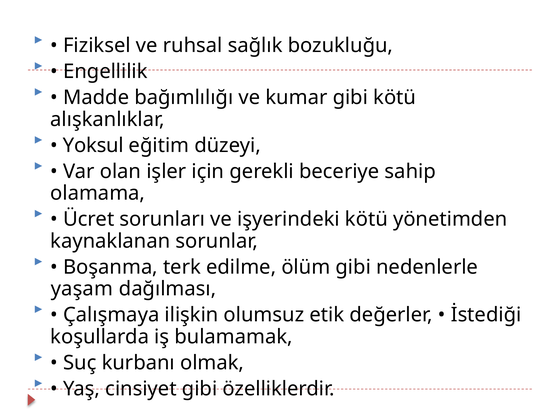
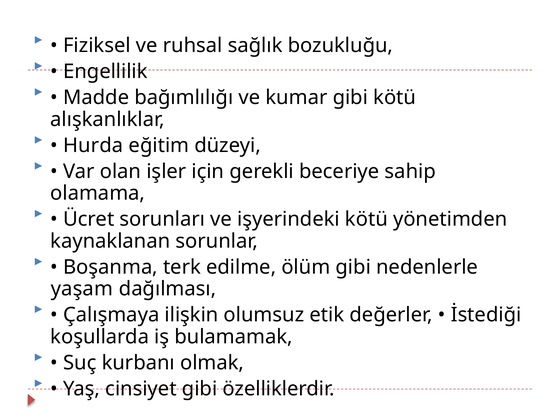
Yoksul: Yoksul -> Hurda
